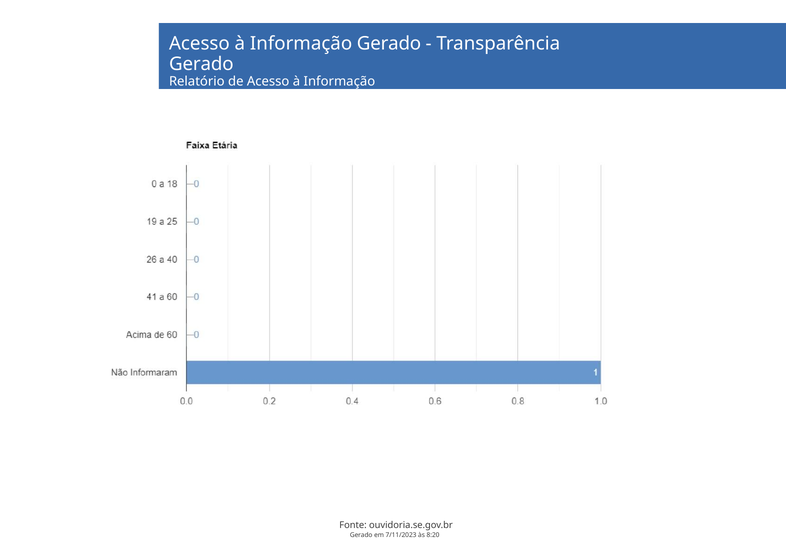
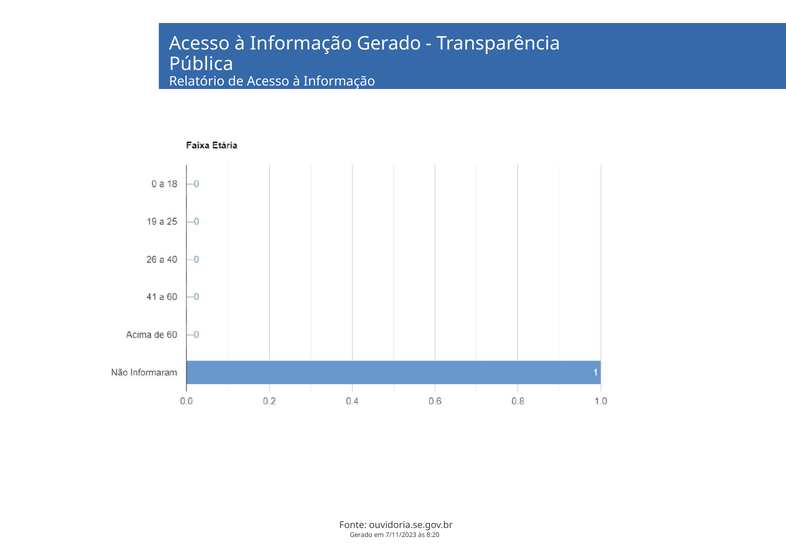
Gerado at (201, 64): Gerado -> Pública
